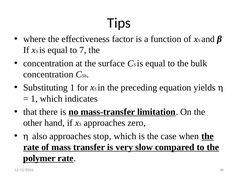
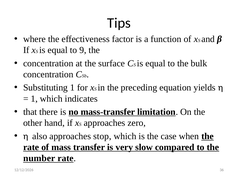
7: 7 -> 9
polymer: polymer -> number
